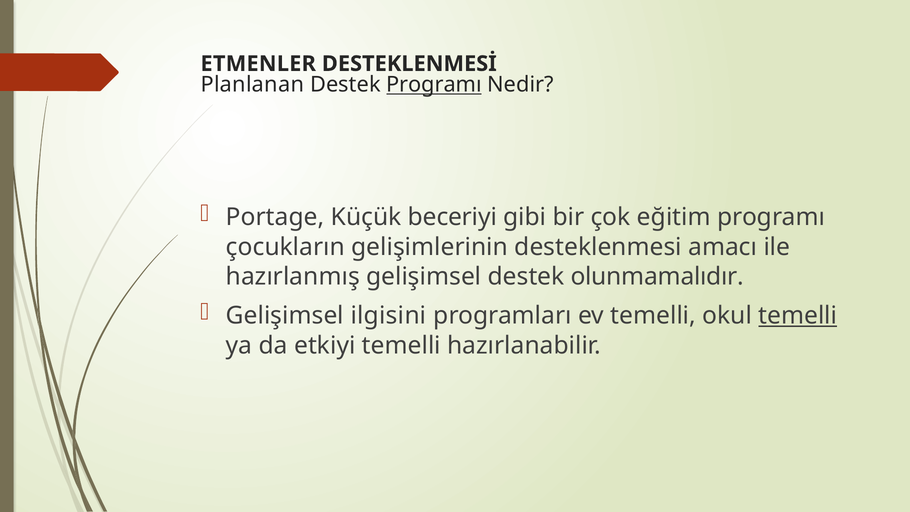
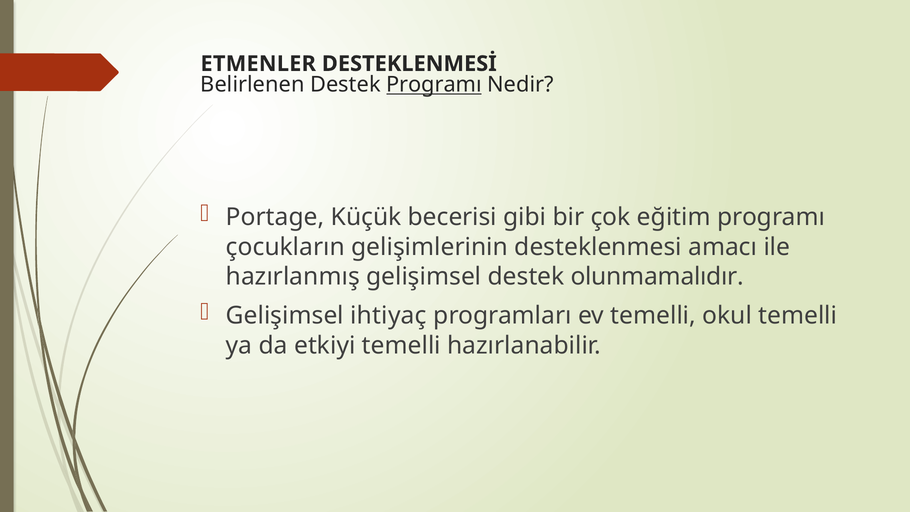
Planlanan: Planlanan -> Belirlenen
beceriyi: beceriyi -> becerisi
ilgisini: ilgisini -> ihtiyaç
temelli at (798, 316) underline: present -> none
